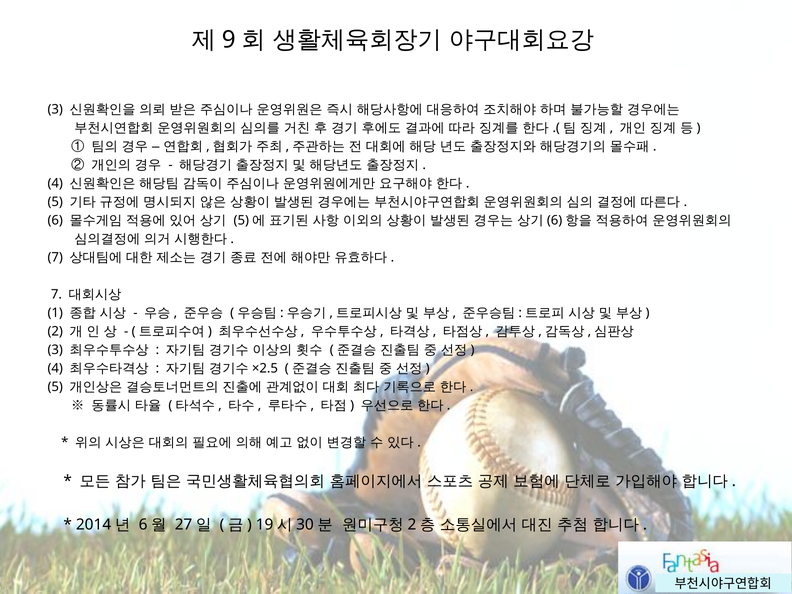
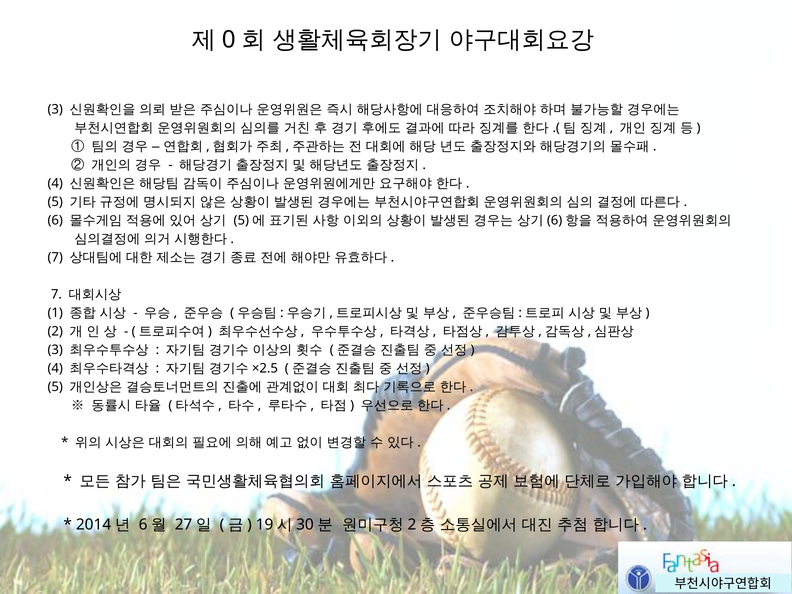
9: 9 -> 0
